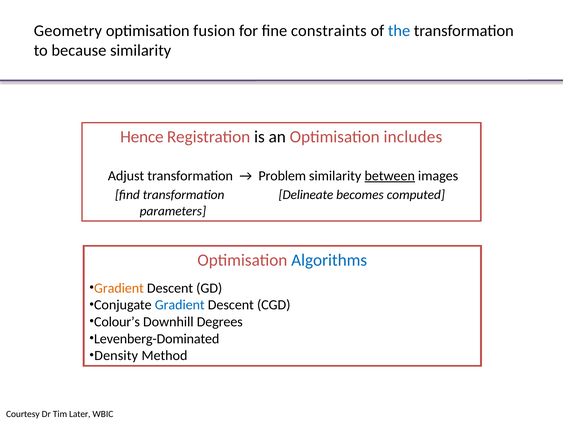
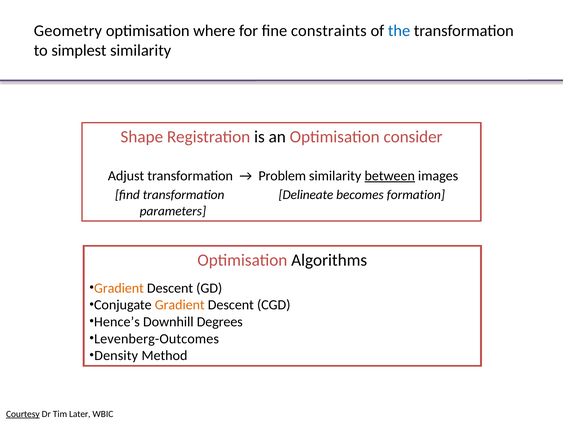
fusion: fusion -> where
because: because -> simplest
Hence: Hence -> Shape
includes: includes -> consider
computed: computed -> formation
Algorithms colour: blue -> black
Gradient at (180, 305) colour: blue -> orange
Colour’s: Colour’s -> Hence’s
Levenberg-Dominated: Levenberg-Dominated -> Levenberg-Outcomes
Courtesy underline: none -> present
